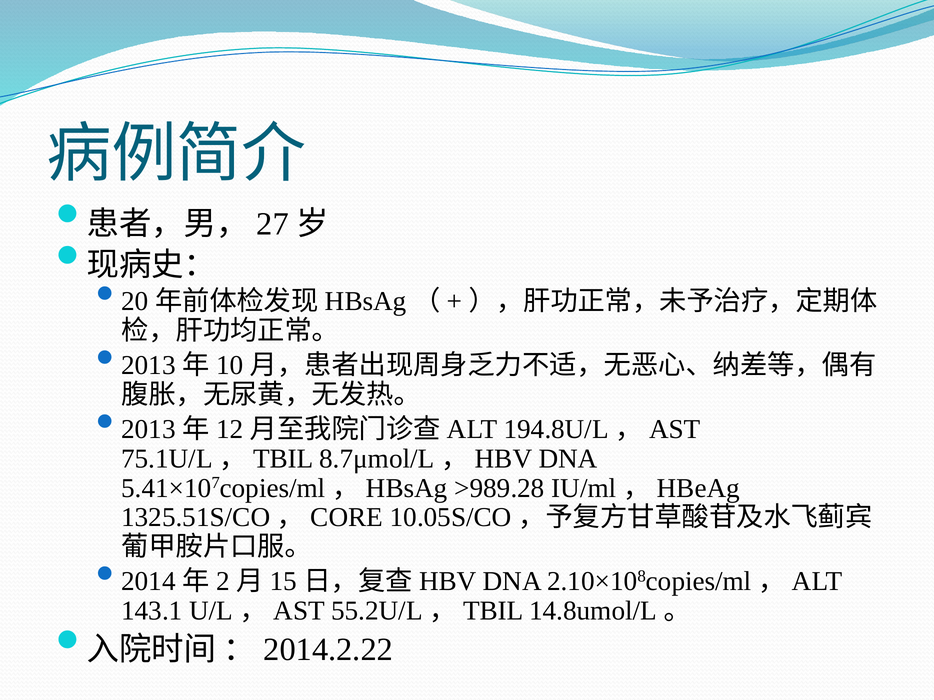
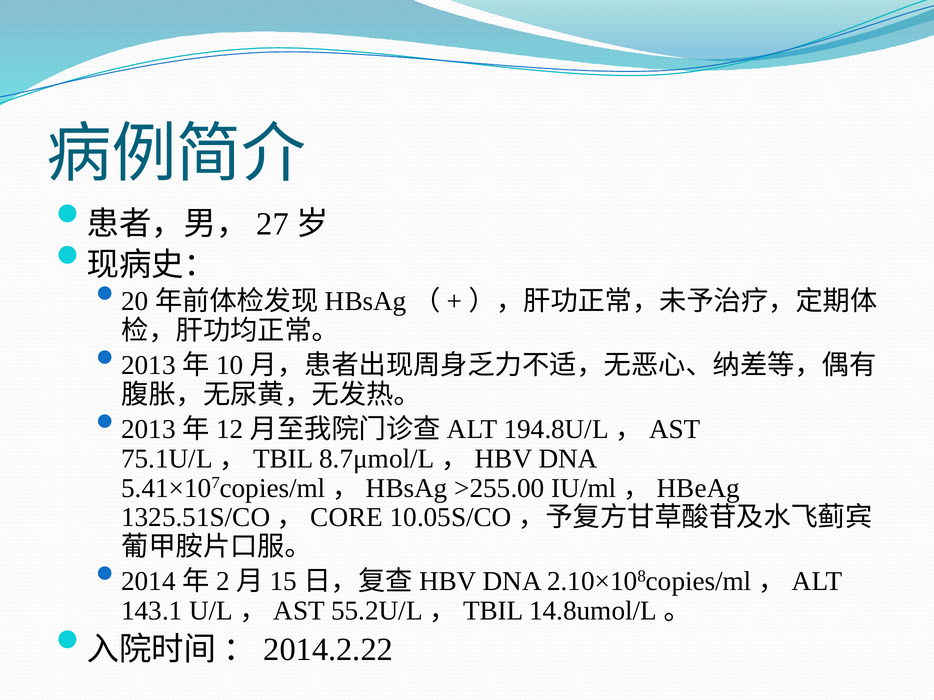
>989.28: >989.28 -> >255.00
